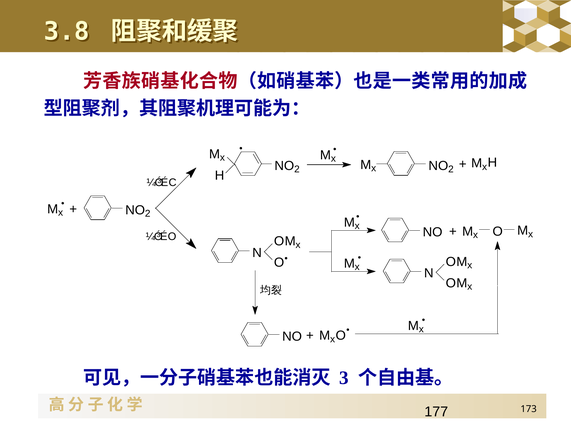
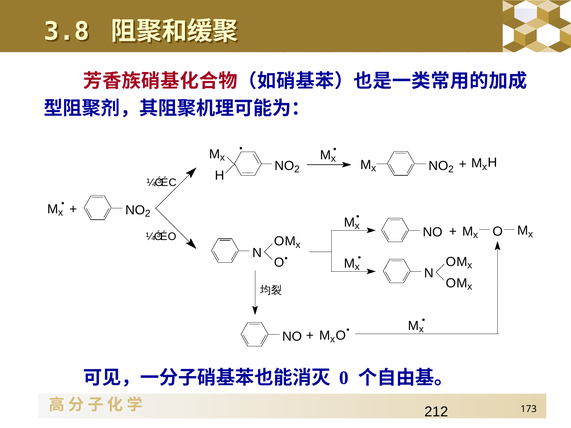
3: 3 -> 0
177: 177 -> 212
